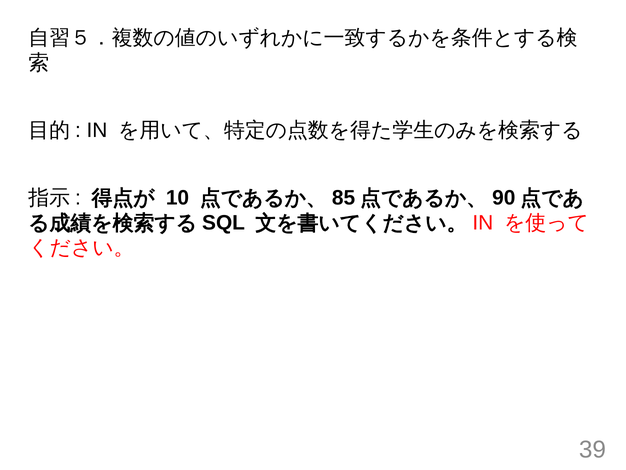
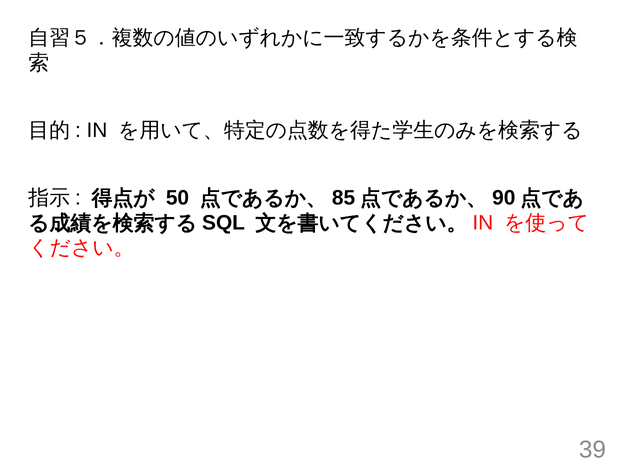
10: 10 -> 50
